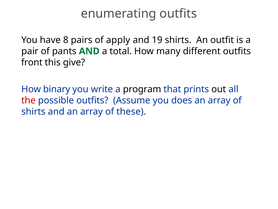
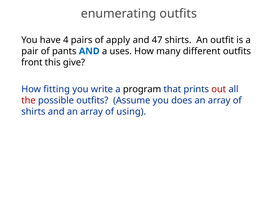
8: 8 -> 4
19: 19 -> 47
AND at (89, 51) colour: green -> blue
total: total -> uses
binary: binary -> fitting
out colour: black -> red
these: these -> using
